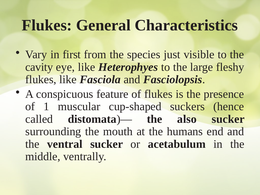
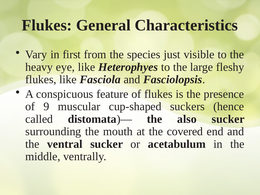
cavity: cavity -> heavy
1: 1 -> 9
humans: humans -> covered
